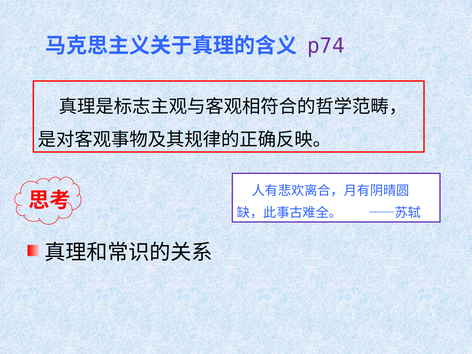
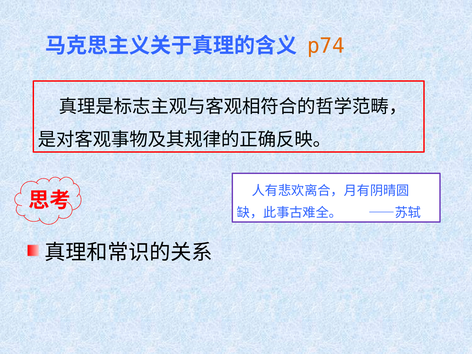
p74 colour: purple -> orange
